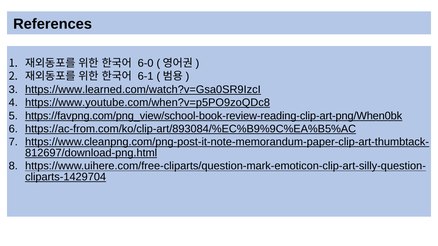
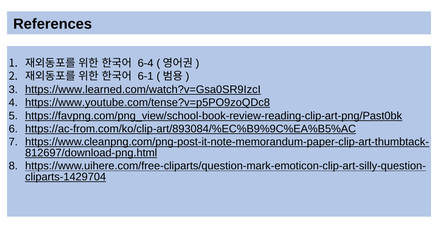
6-0: 6-0 -> 6-4
https://www.youtube.com/when?v=p5PO9zoQDc8: https://www.youtube.com/when?v=p5PO9zoQDc8 -> https://www.youtube.com/tense?v=p5PO9zoQDc8
https://favpng.com/png_view/school-book-review-reading-clip-art-png/When0bk: https://favpng.com/png_view/school-book-review-reading-clip-art-png/When0bk -> https://favpng.com/png_view/school-book-review-reading-clip-art-png/Past0bk
